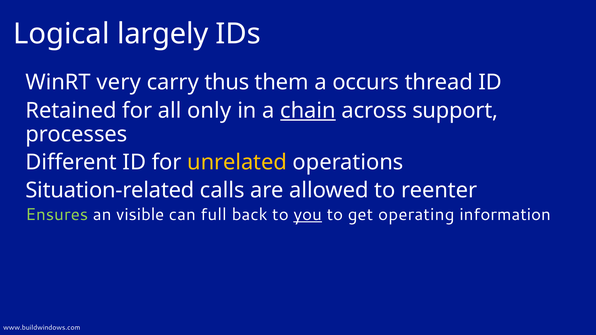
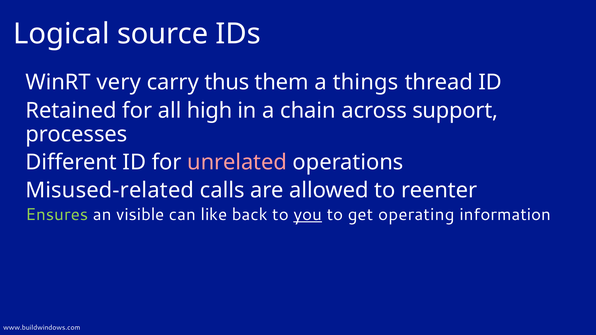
largely: largely -> source
occurs: occurs -> things
only: only -> high
chain underline: present -> none
unrelated colour: yellow -> pink
Situation-related: Situation-related -> Misused-related
full: full -> like
